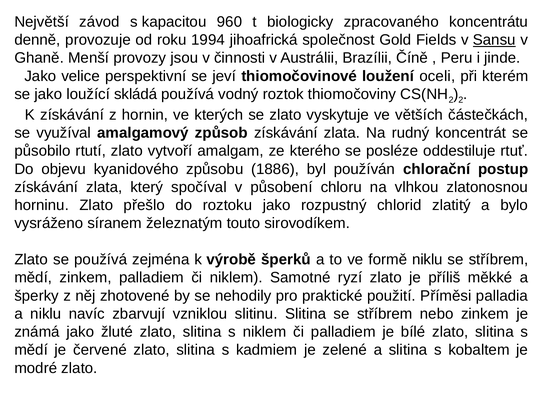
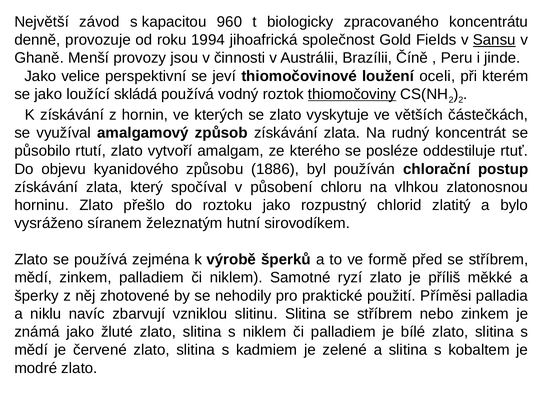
thiomočoviny underline: none -> present
touto: touto -> hutní
formě niklu: niklu -> před
